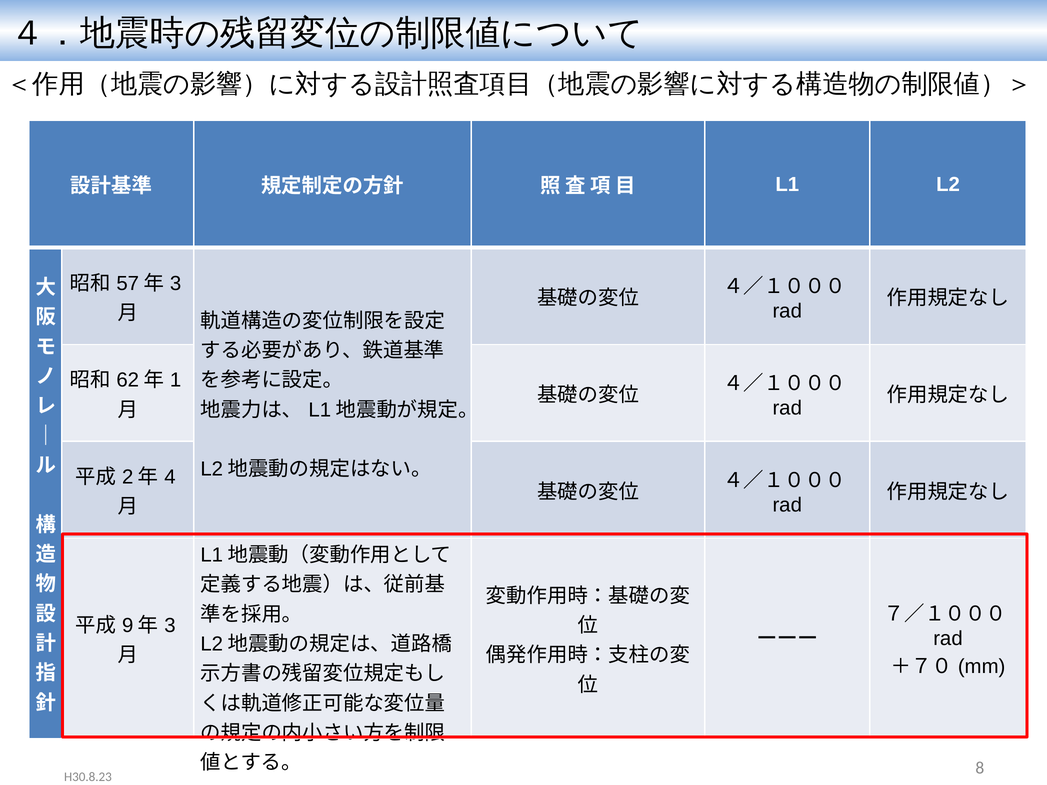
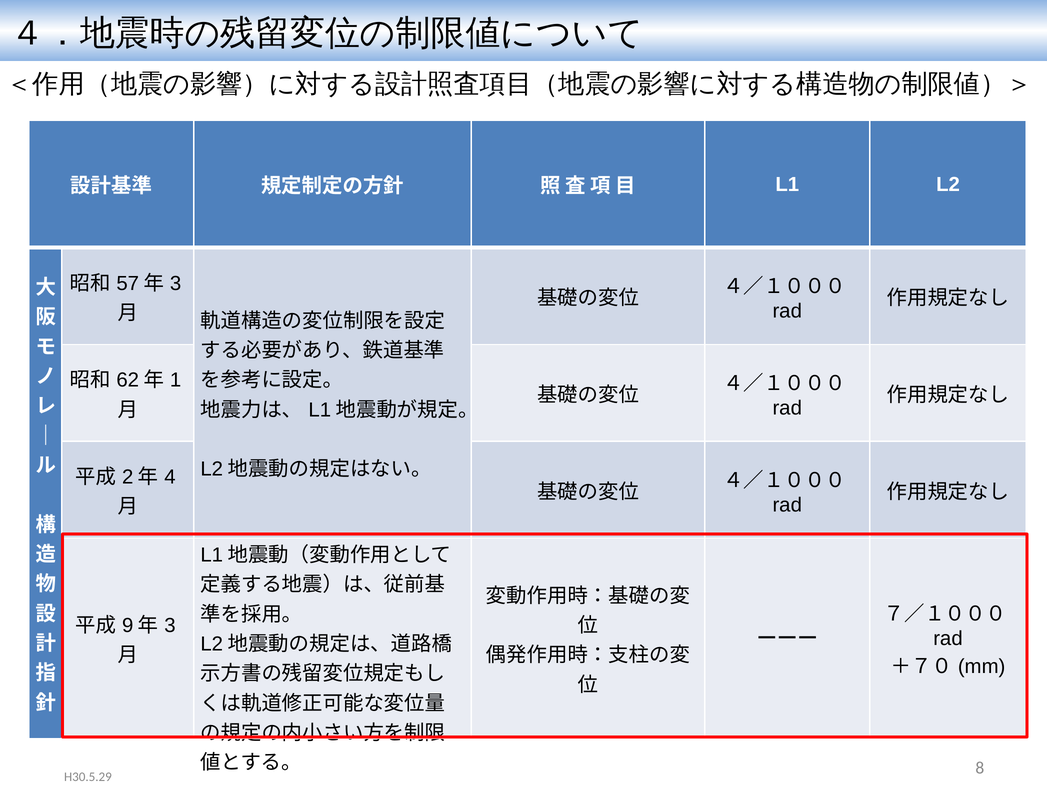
H30.8.23: H30.8.23 -> H30.5.29
